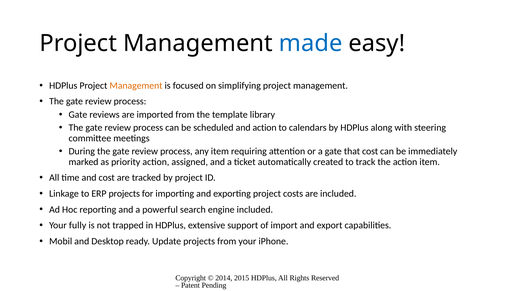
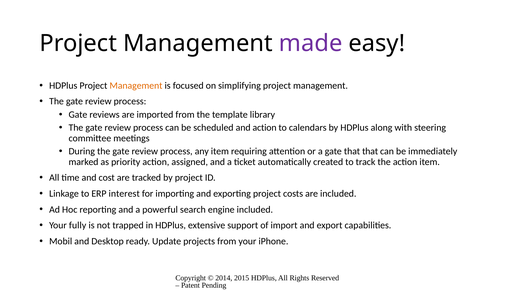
made colour: blue -> purple
that cost: cost -> that
ERP projects: projects -> interest
